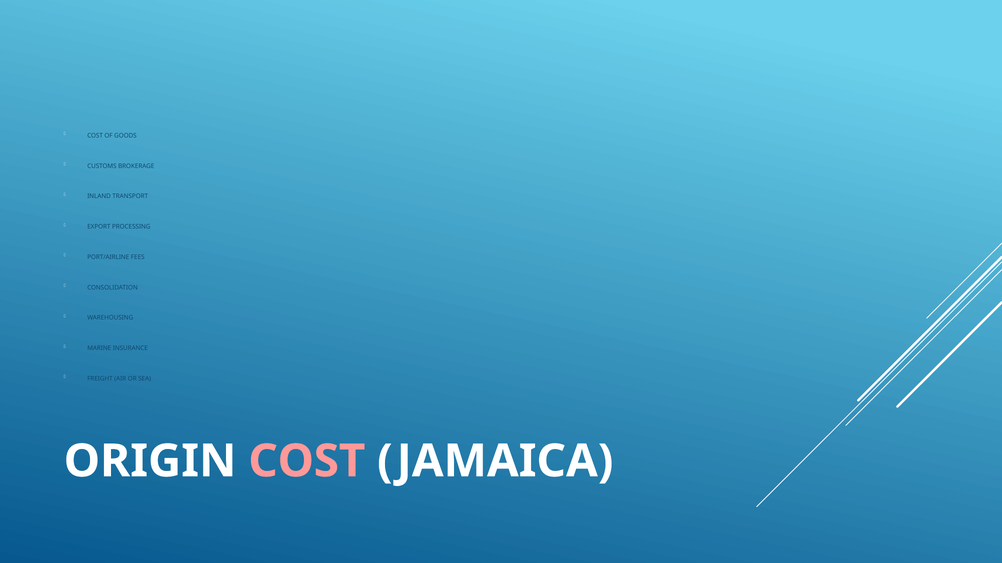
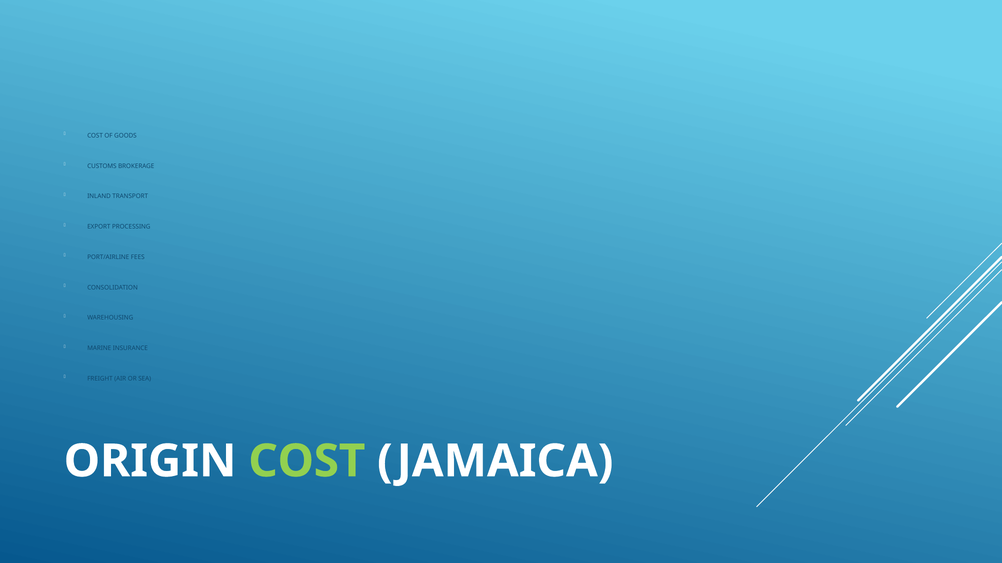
COST at (307, 462) colour: pink -> light green
